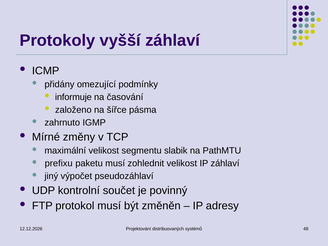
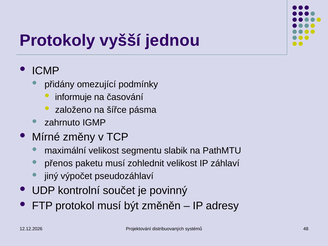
vyšší záhlaví: záhlaví -> jednou
prefixu: prefixu -> přenos
